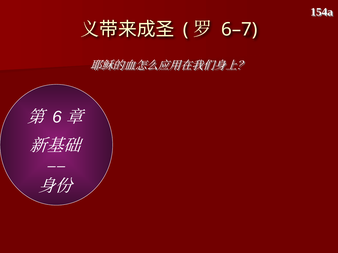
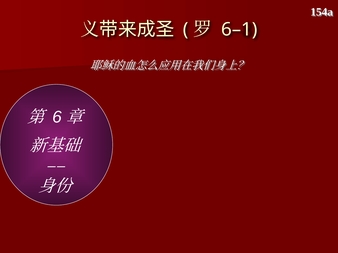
6–7: 6–7 -> 6–1
